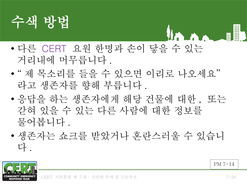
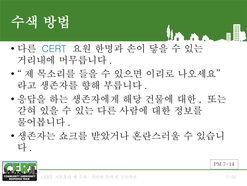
CERT at (54, 49) colour: purple -> blue
